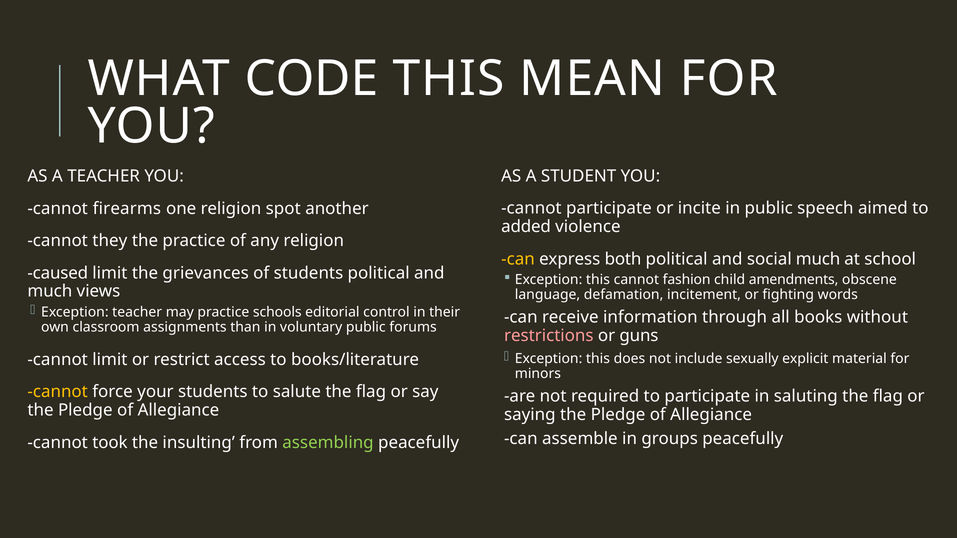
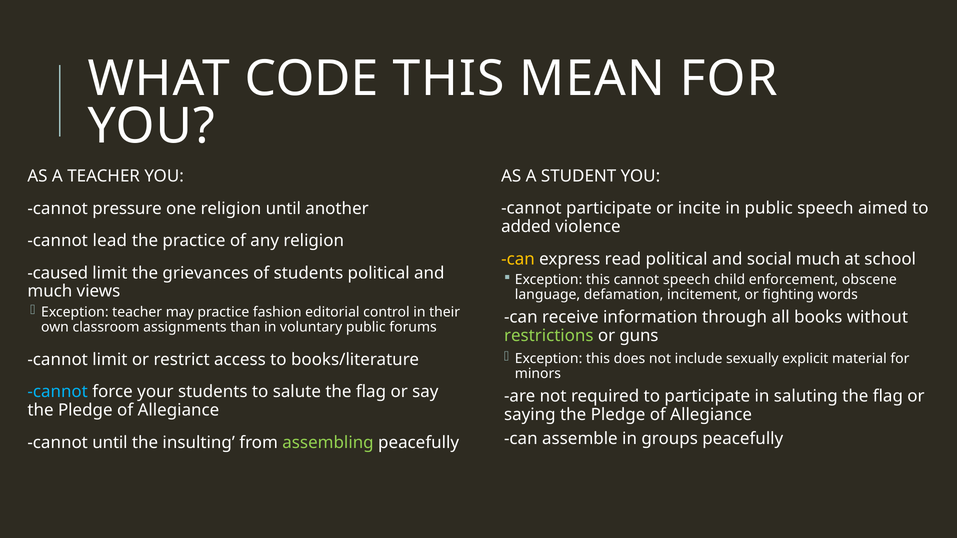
firearms: firearms -> pressure
religion spot: spot -> until
they: they -> lead
both: both -> read
cannot fashion: fashion -> speech
amendments: amendments -> enforcement
schools: schools -> fashion
restrictions colour: pink -> light green
cannot at (58, 392) colour: yellow -> light blue
cannot took: took -> until
